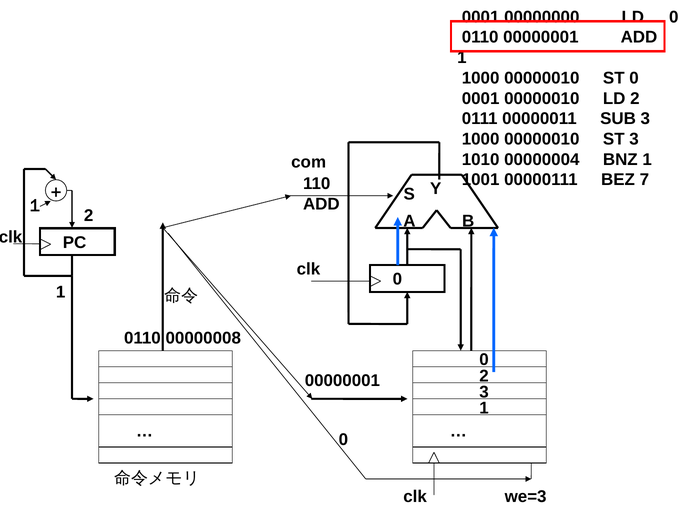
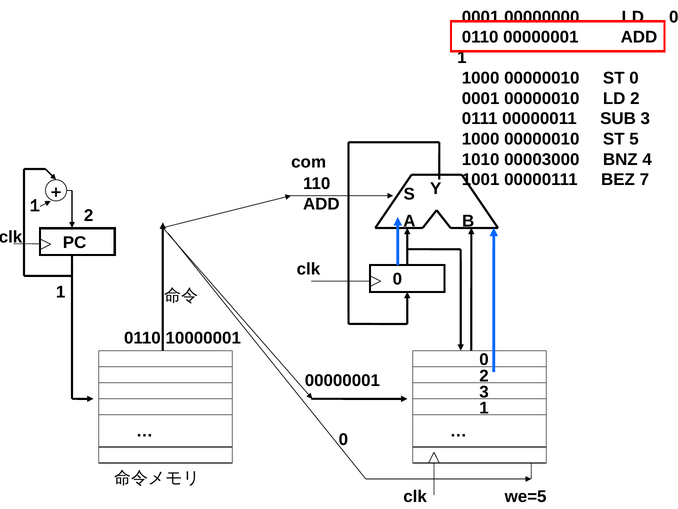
ST 3: 3 -> 5
00000004: 00000004 -> 00003000
BNZ 1: 1 -> 4
00000008: 00000008 -> 10000001
we=3: we=3 -> we=5
